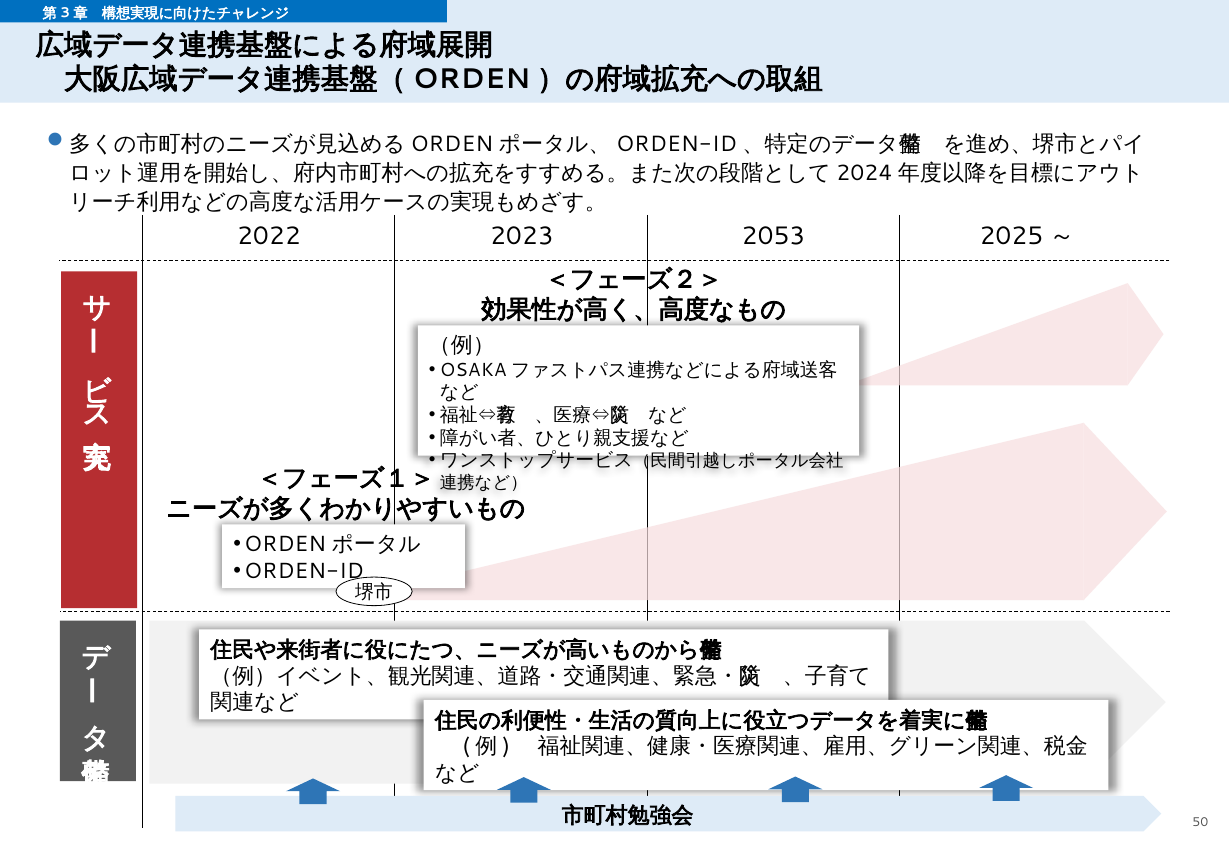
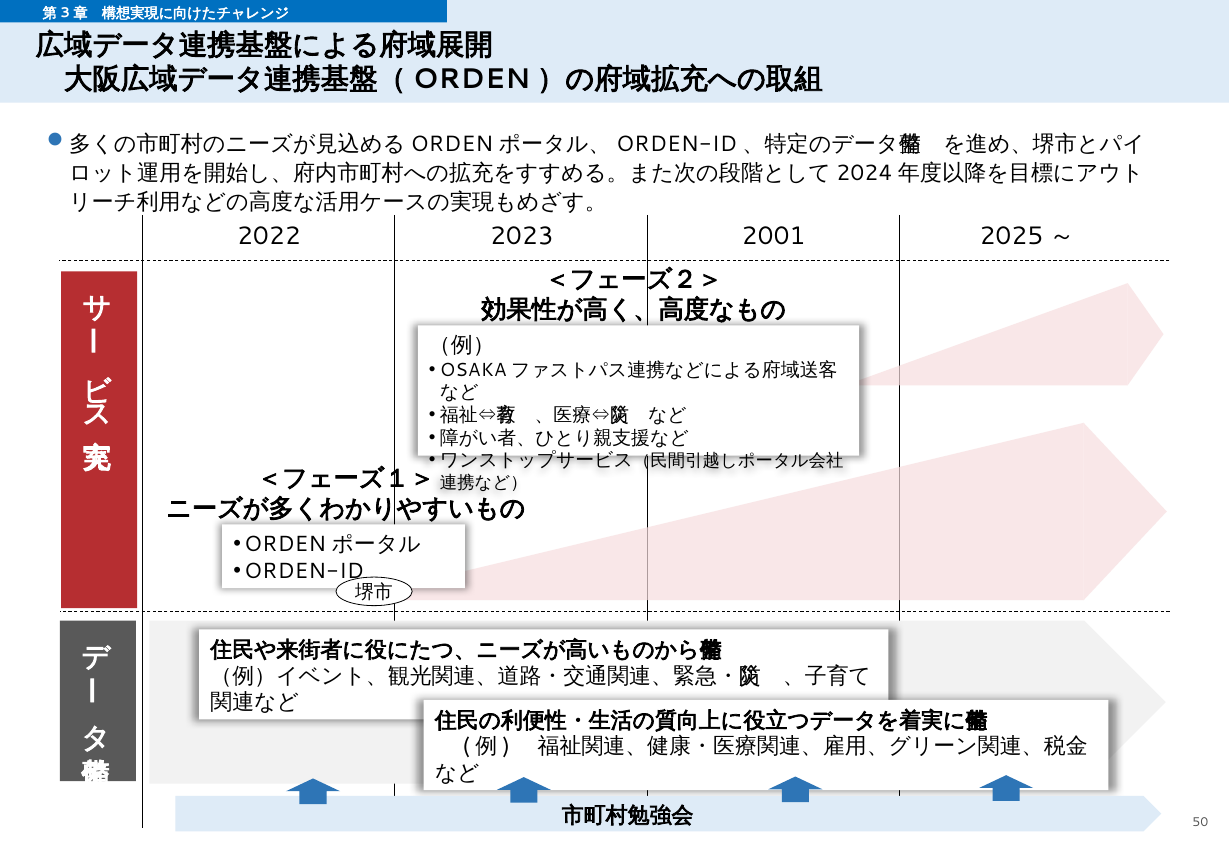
2053: 2053 -> 2001
